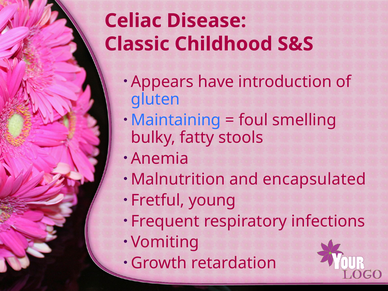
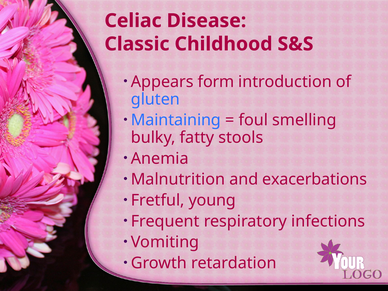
have: have -> form
encapsulated: encapsulated -> exacerbations
